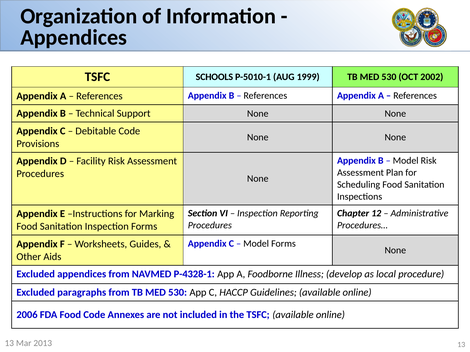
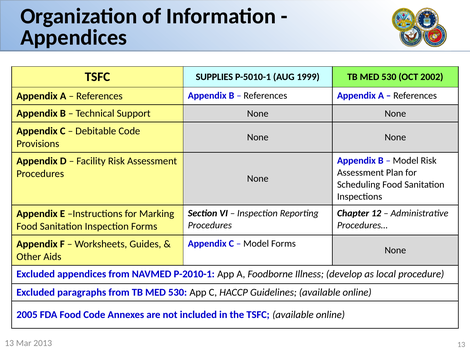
SCHOOLS: SCHOOLS -> SUPPLIES
P-4328-1: P-4328-1 -> P-2010-1
2006: 2006 -> 2005
